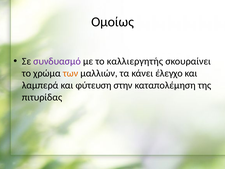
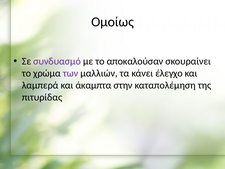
καλλιεργητής: καλλιεργητής -> αποκαλούσαν
των colour: orange -> purple
φύτευση: φύτευση -> άκαμπτα
